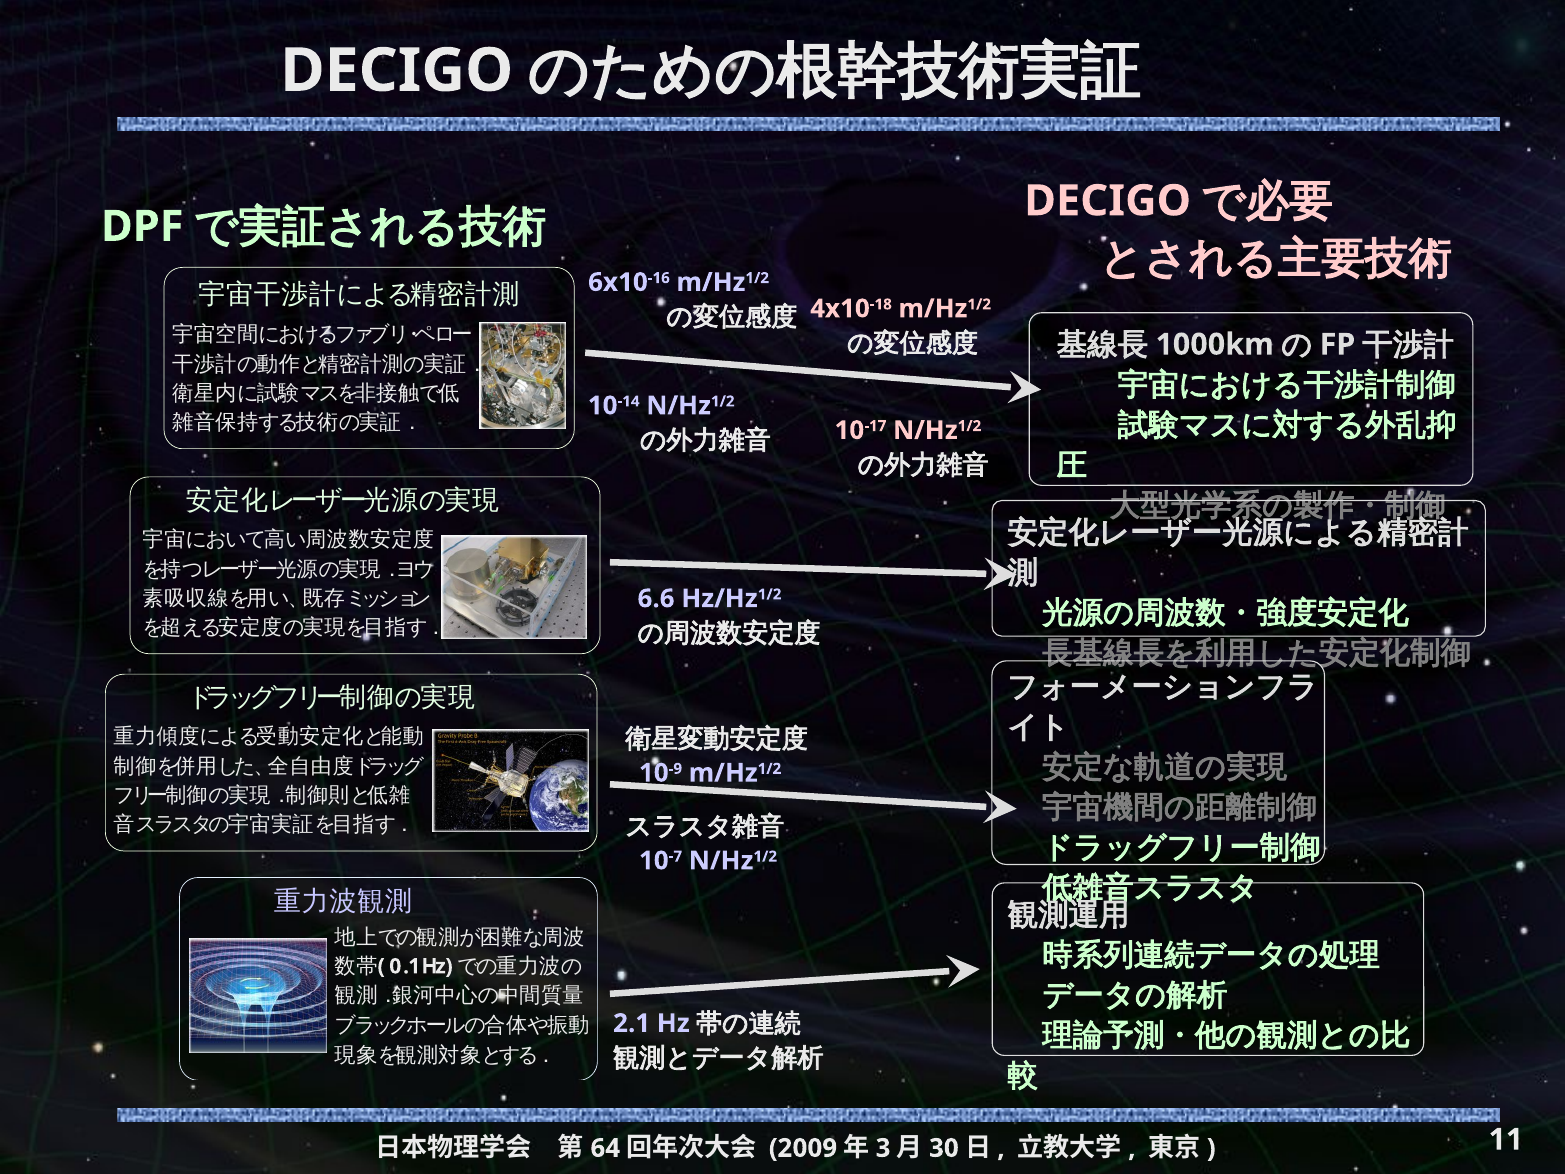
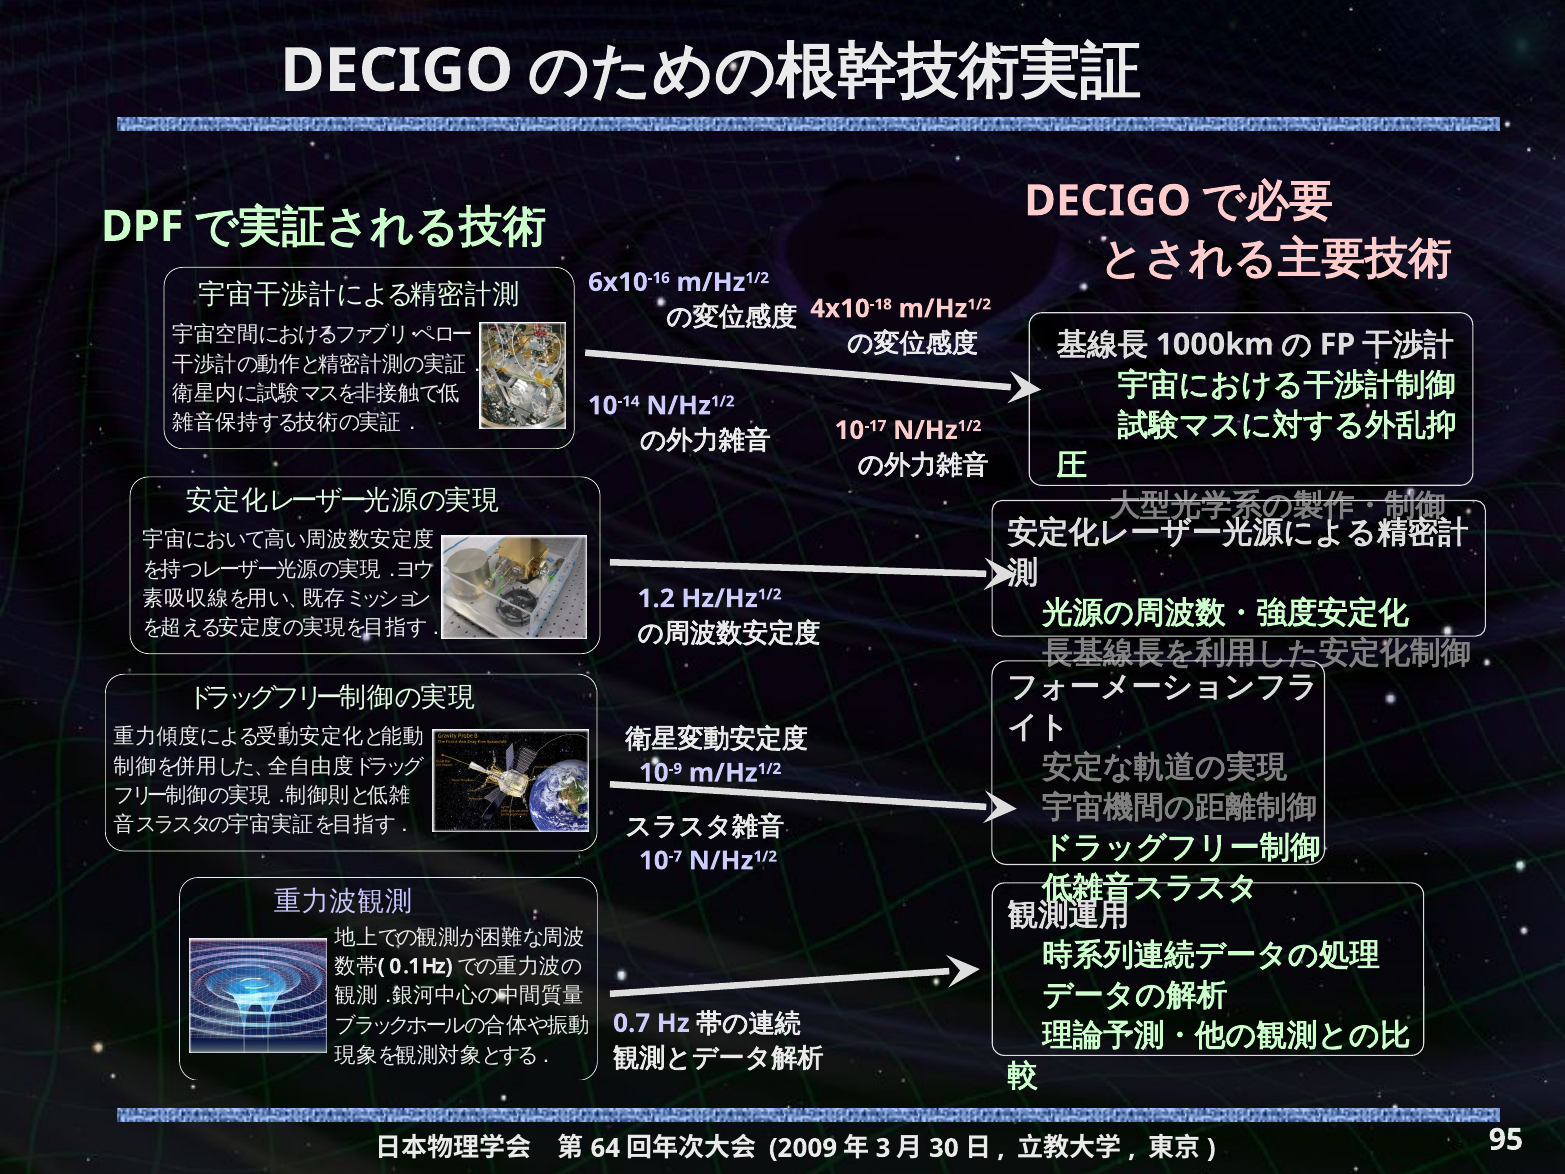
6.6: 6.6 -> 1.2
2.1: 2.1 -> 0.7
11: 11 -> 95
